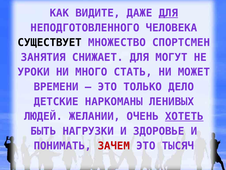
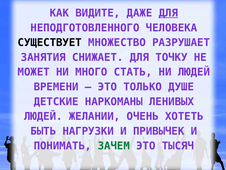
СПОРТСМЕН: СПОРТСМЕН -> РАЗРУШАЕТ
МОГУТ: МОГУТ -> ТОЧКУ
УРОКИ: УРОКИ -> МОЖЕТ
НИ МОЖЕТ: МОЖЕТ -> ЛЮДЕЙ
ДЕЛО: ДЕЛО -> ДУШЕ
ХОТЕТЬ underline: present -> none
ЗДОРОВЬЕ: ЗДОРОВЬЕ -> ПРИВЫЧЕК
ЗАЧЕМ colour: red -> green
